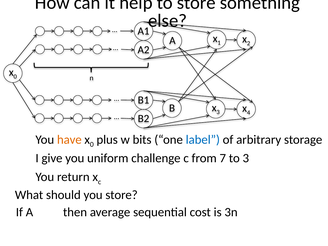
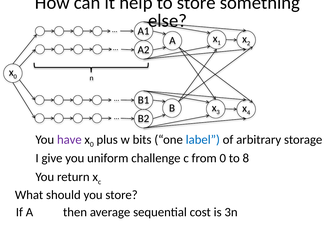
have colour: orange -> purple
from 7: 7 -> 0
to 3: 3 -> 8
